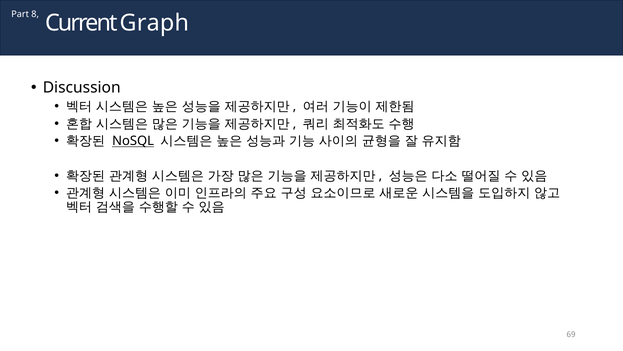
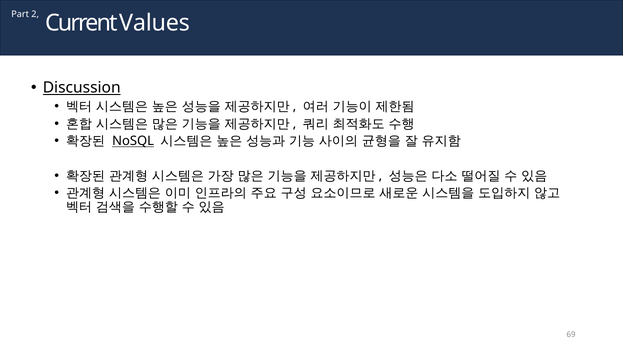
8: 8 -> 2
Graph: Graph -> Values
Discussion underline: none -> present
